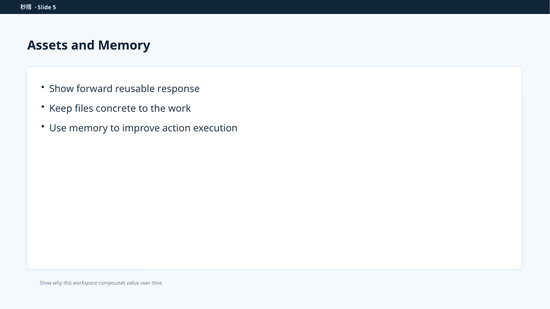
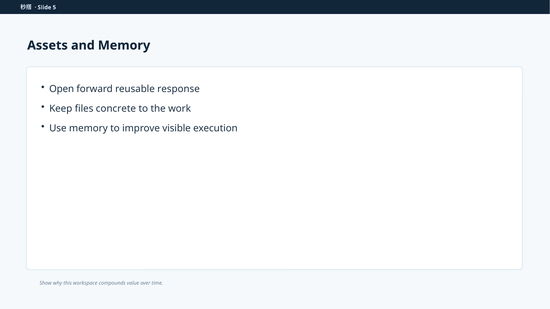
Show at (62, 89): Show -> Open
action: action -> visible
